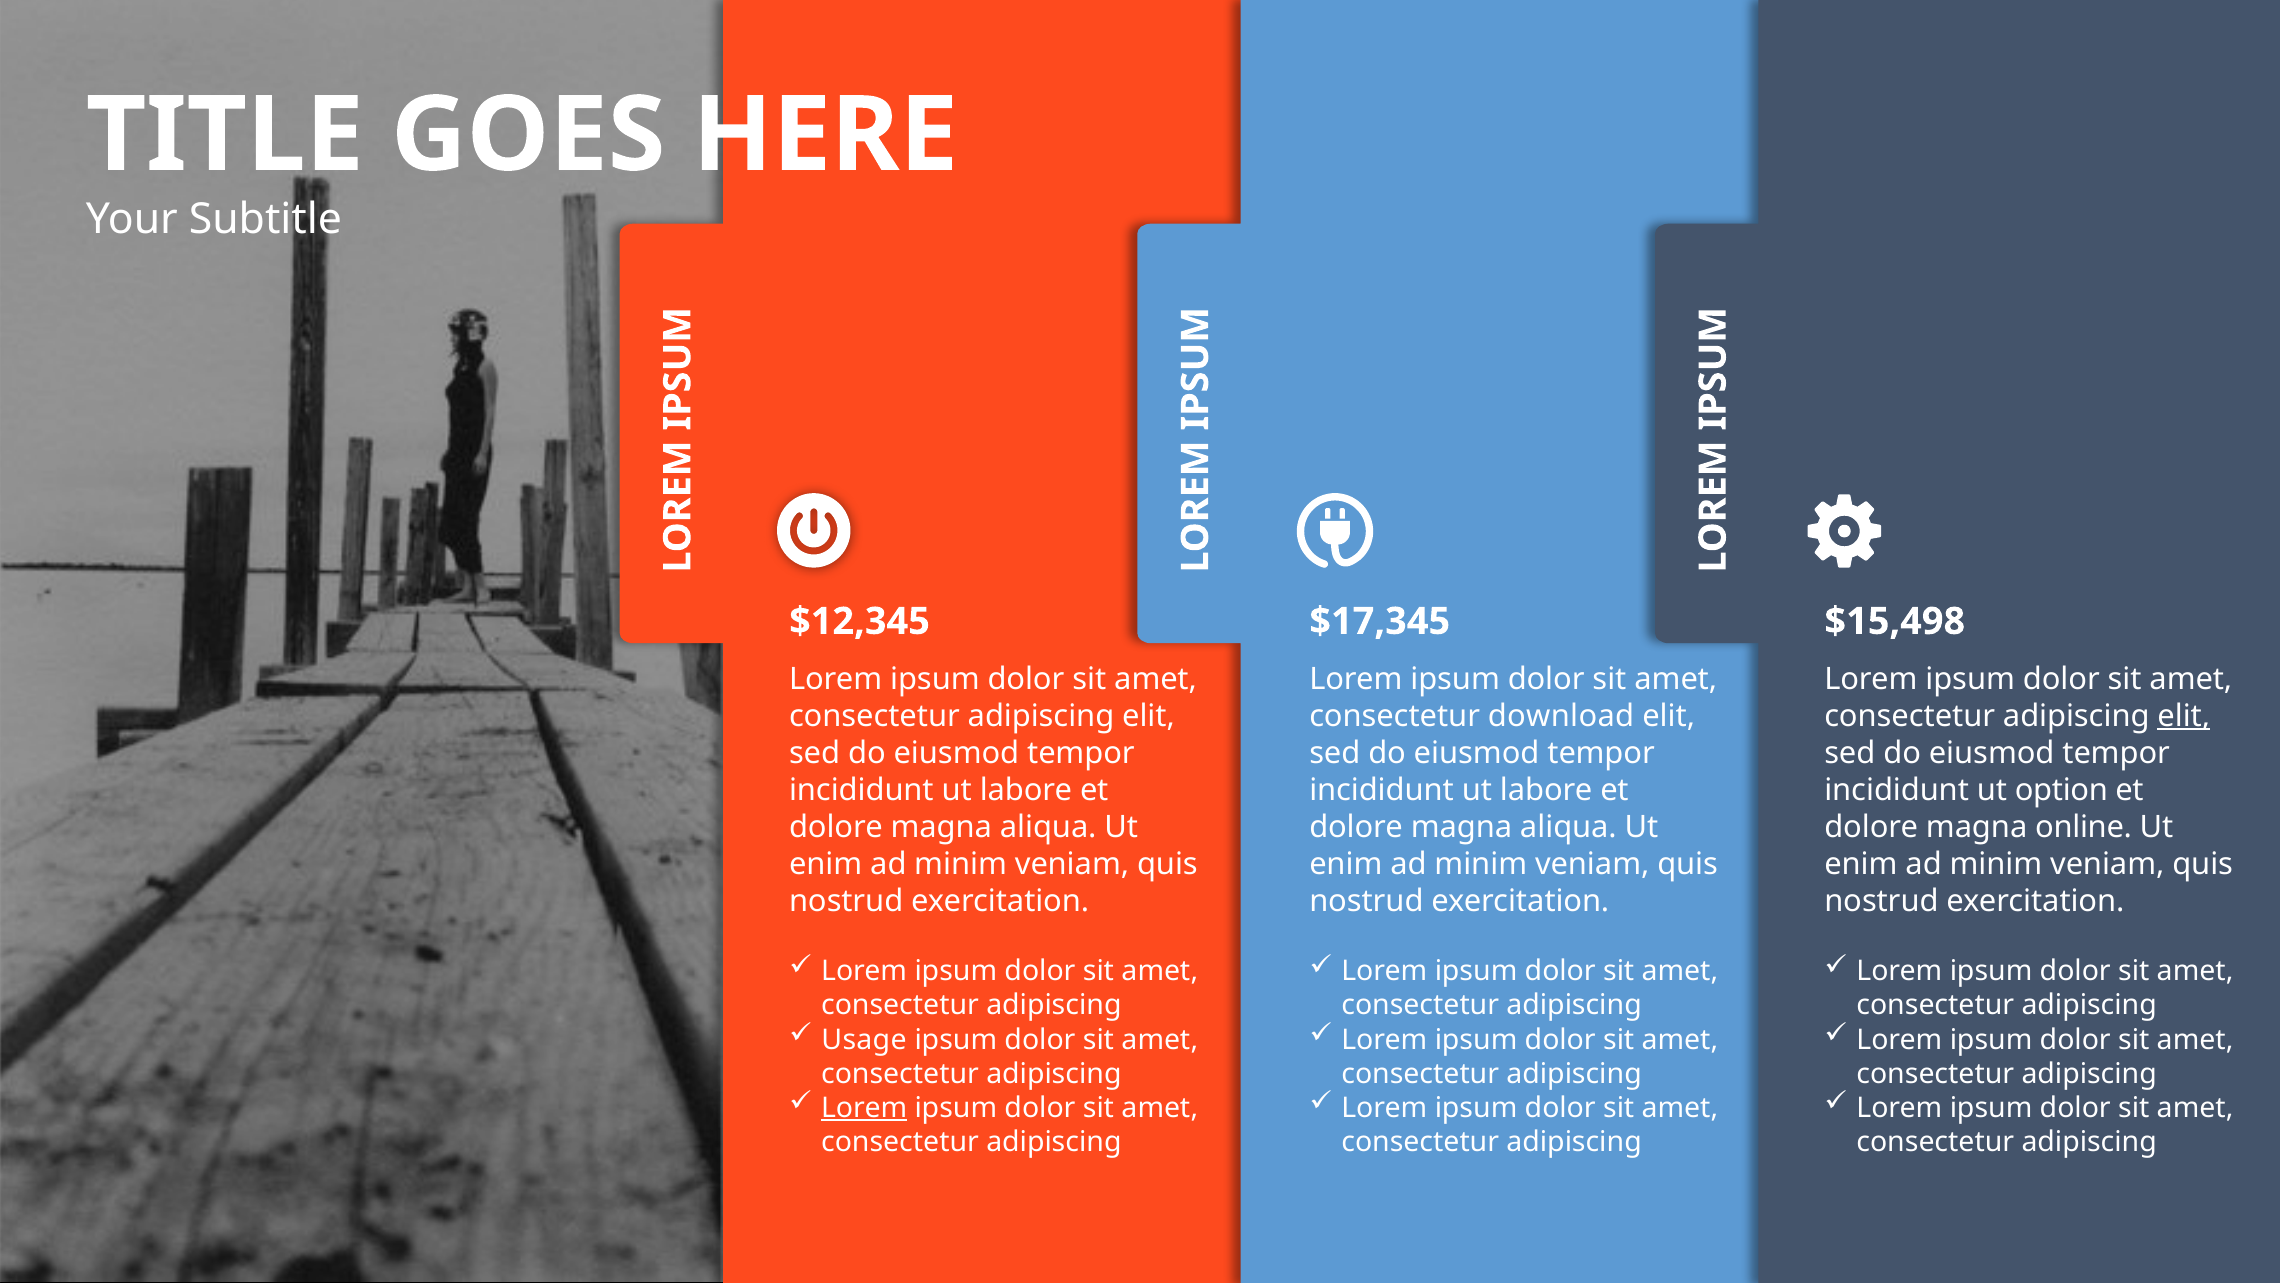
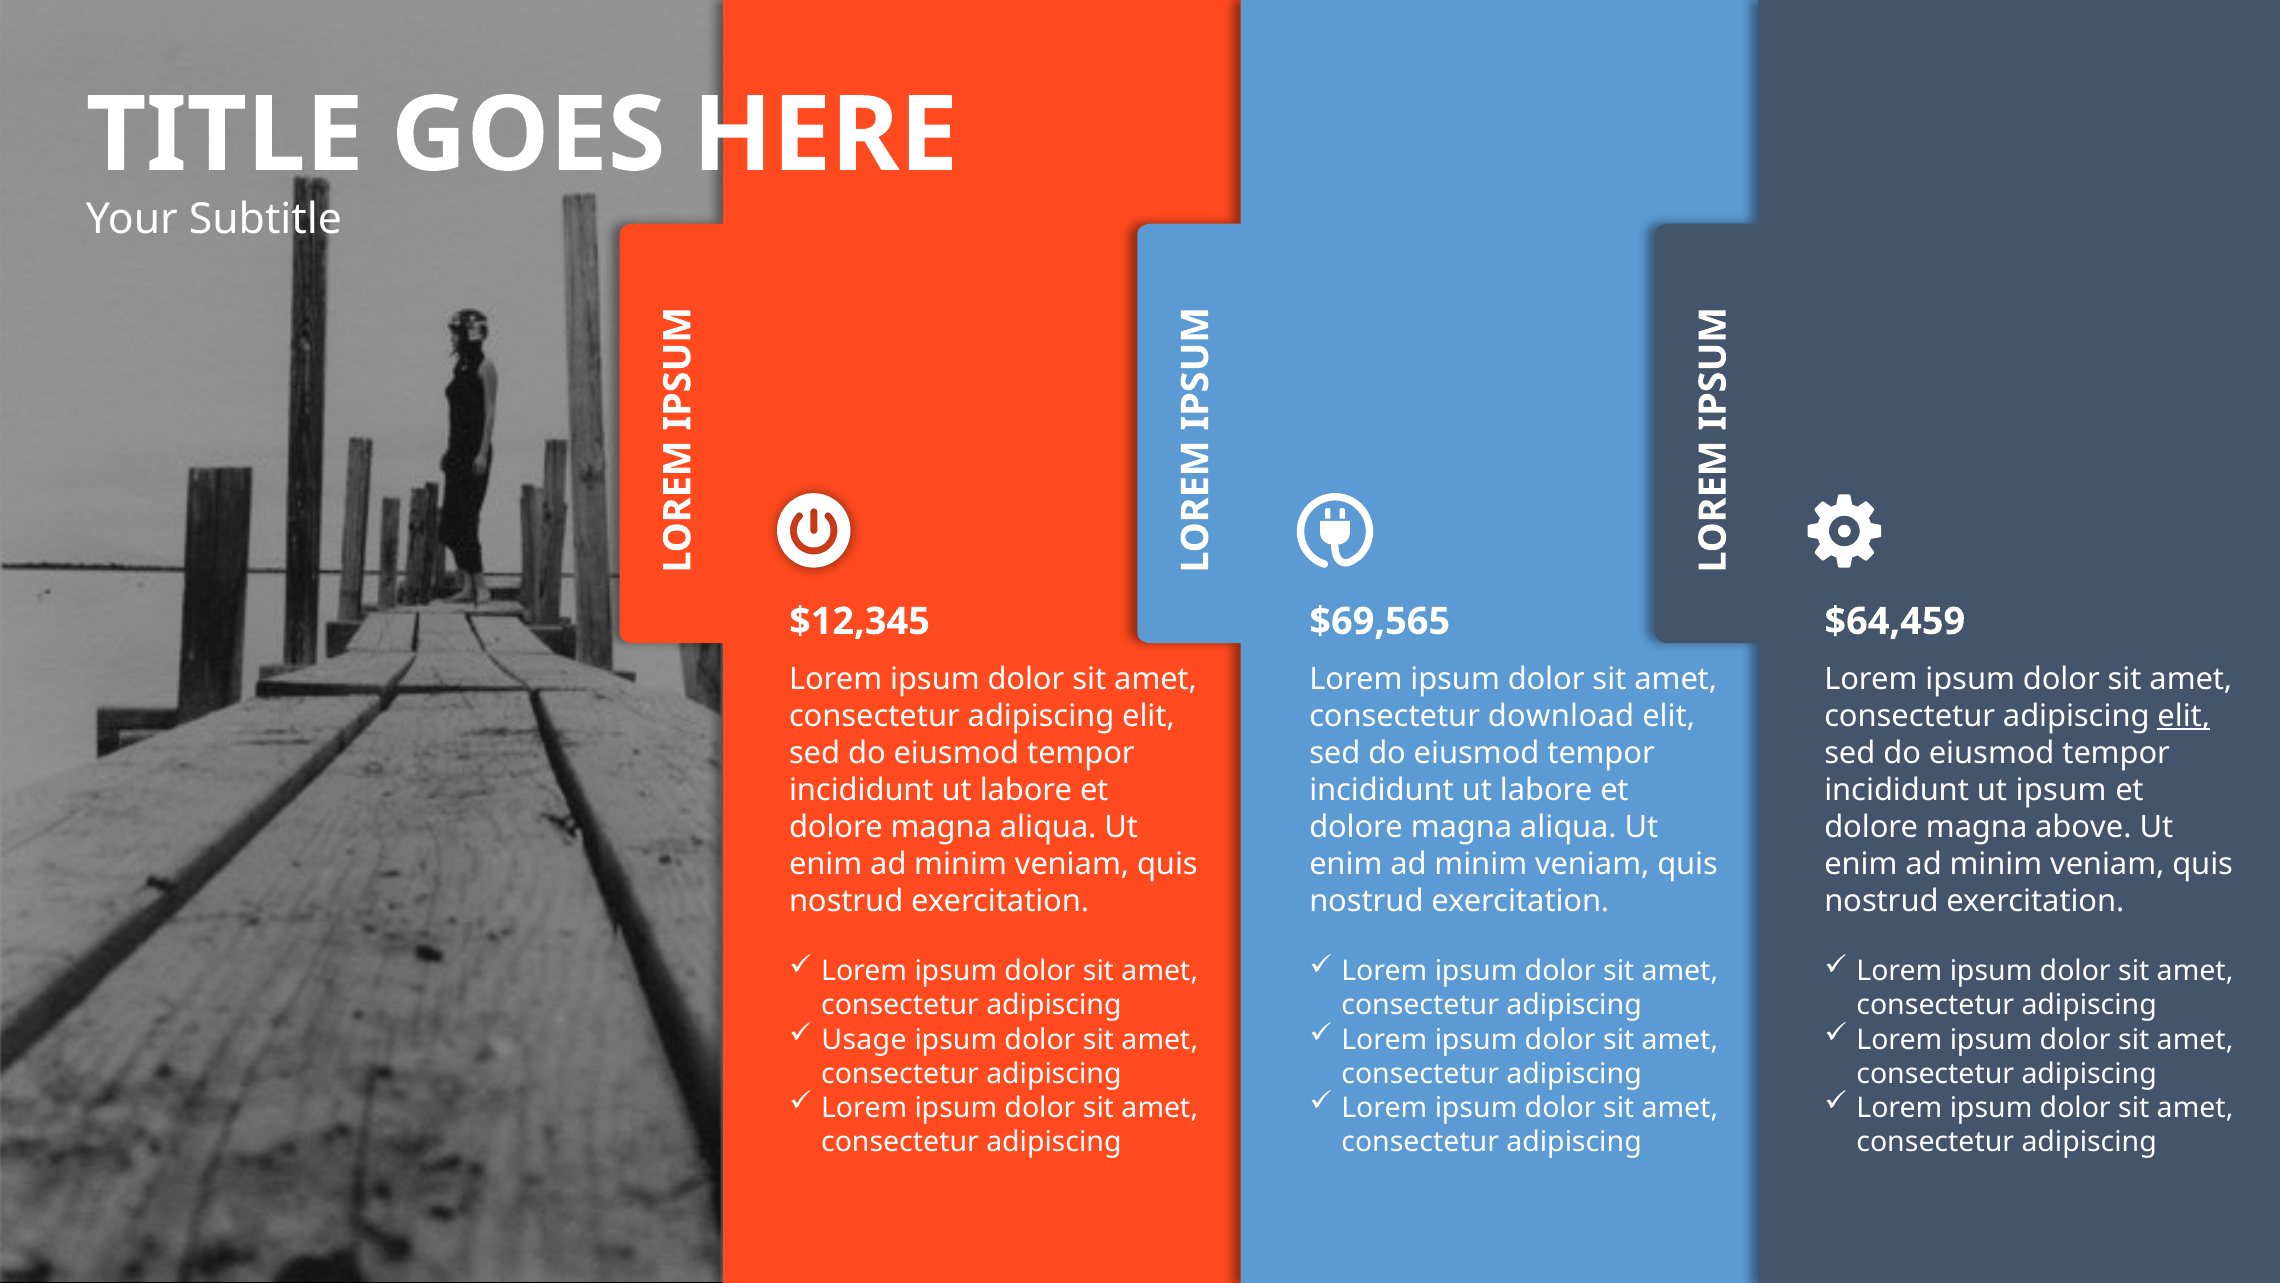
$17,345: $17,345 -> $69,565
$15,498: $15,498 -> $64,459
ut option: option -> ipsum
online: online -> above
Lorem at (864, 1108) underline: present -> none
